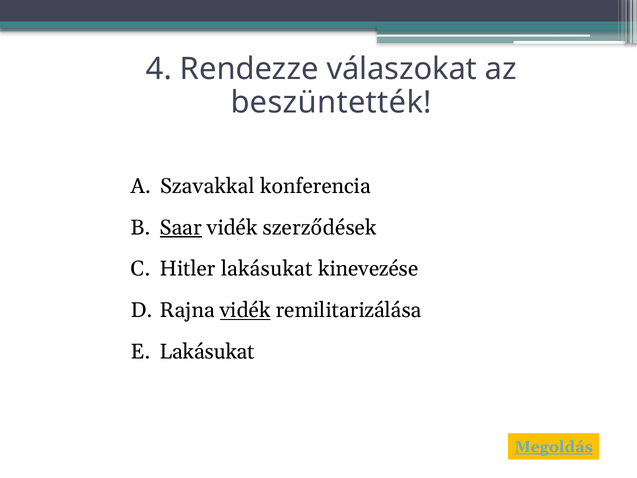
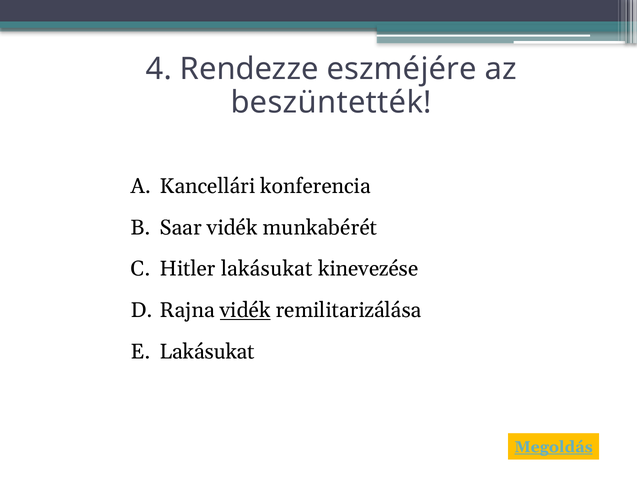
válaszokat: válaszokat -> eszméjére
Szavakkal: Szavakkal -> Kancellári
Saar underline: present -> none
szerződések: szerződések -> munkabérét
